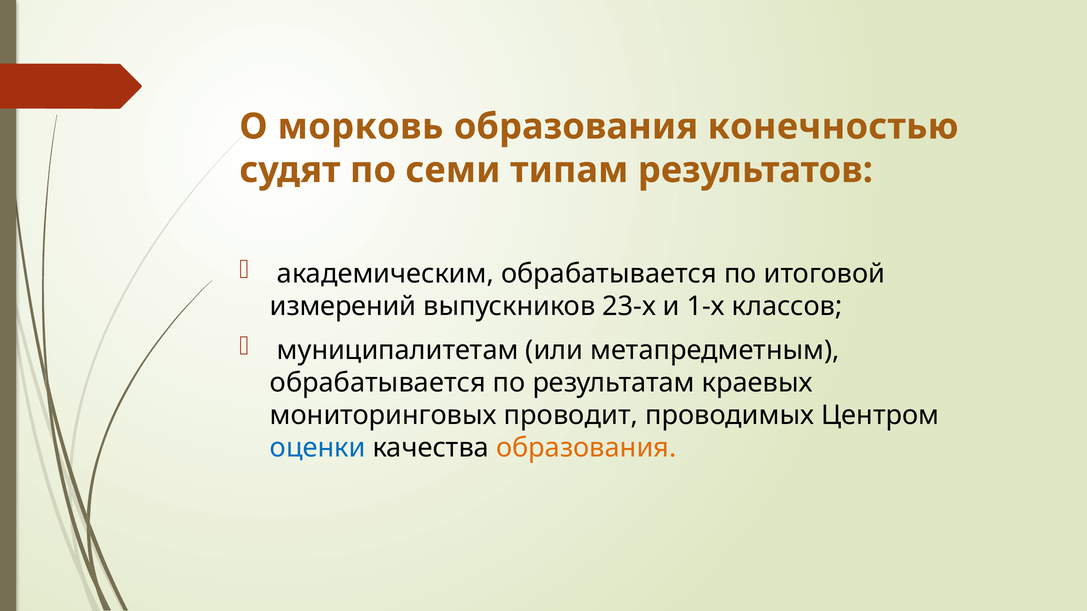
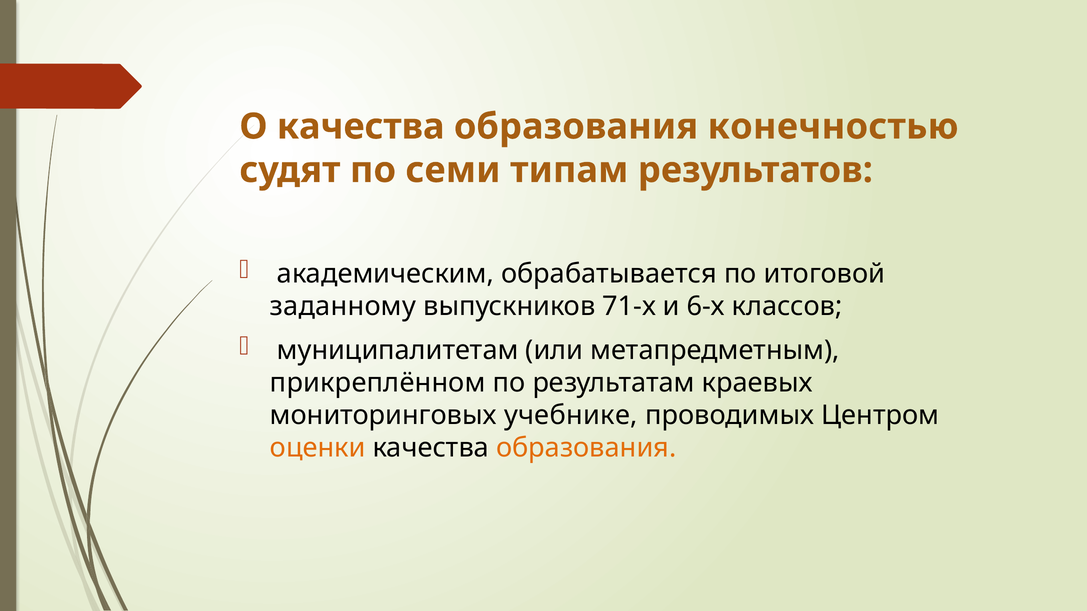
О морковь: морковь -> качества
измерений: измерений -> заданному
23-х: 23-х -> 71-х
1-х: 1-х -> 6-х
обрабатывается at (378, 383): обрабатывается -> прикреплённом
проводит: проводит -> учебнике
оценки colour: blue -> orange
